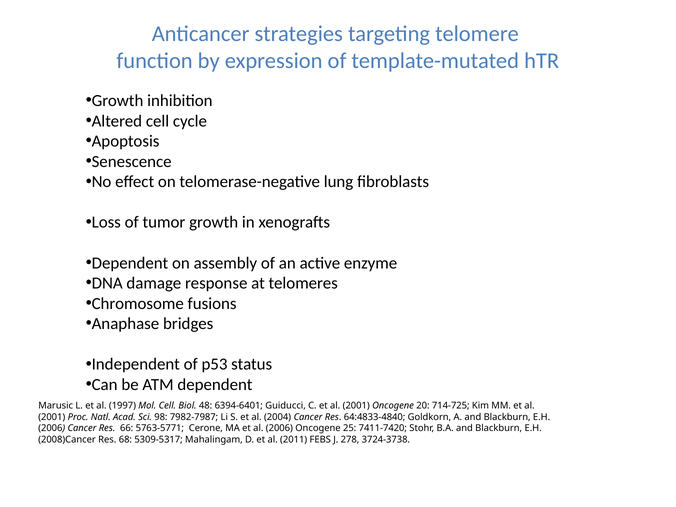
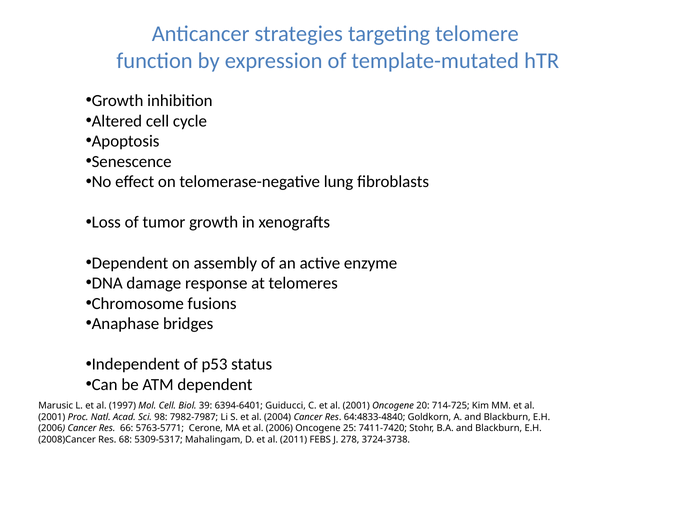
48: 48 -> 39
